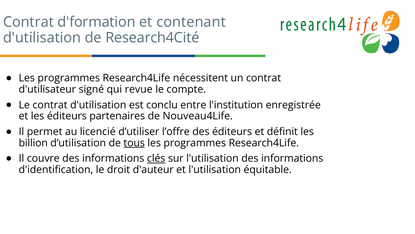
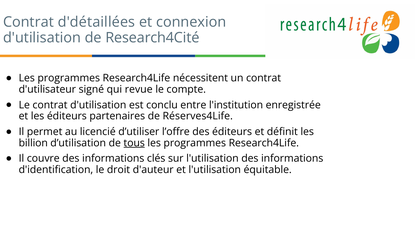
d'formation: d'formation -> d'détaillées
contenant: contenant -> connexion
Nouveau4Life: Nouveau4Life -> Réserves4Life
clés underline: present -> none
